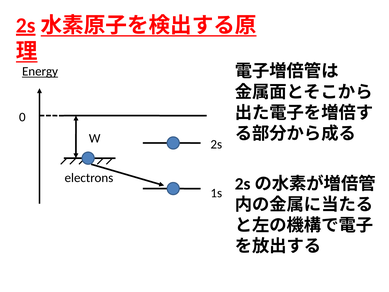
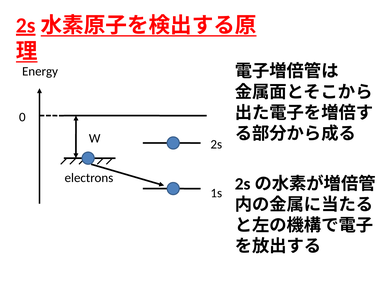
Energy underline: present -> none
